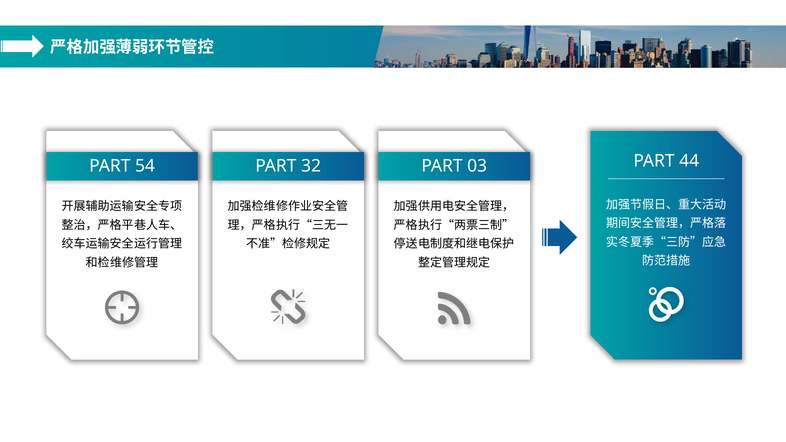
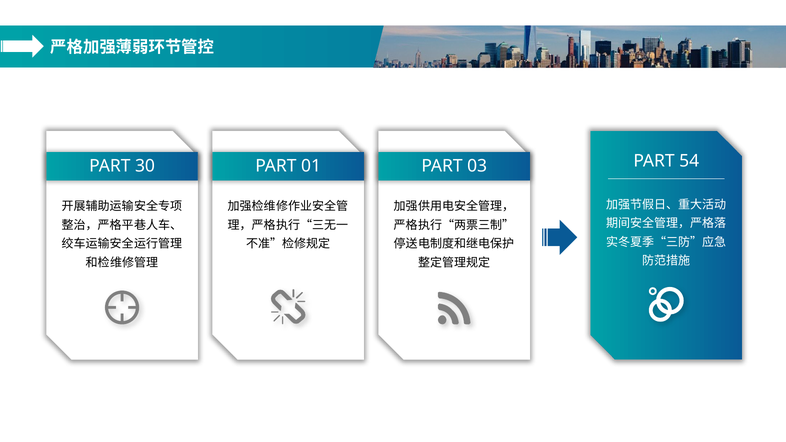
54: 54 -> 30
32: 32 -> 01
44: 44 -> 54
